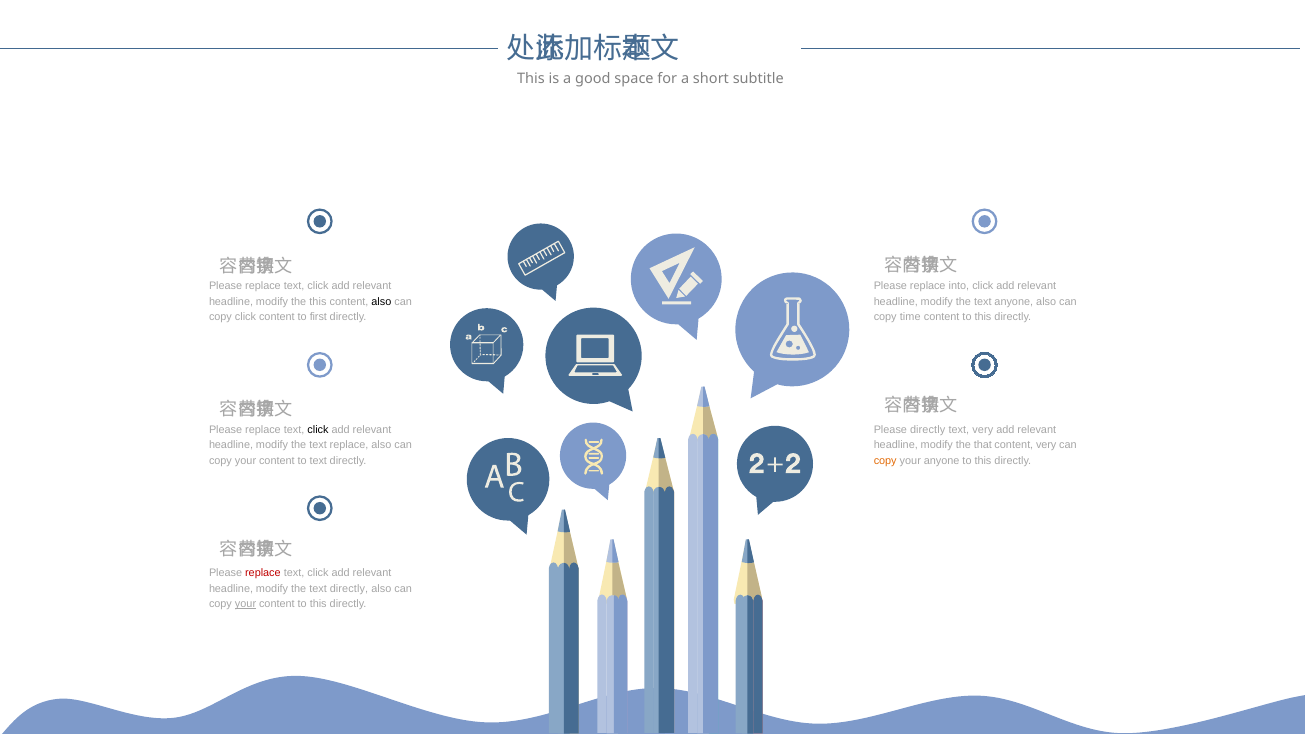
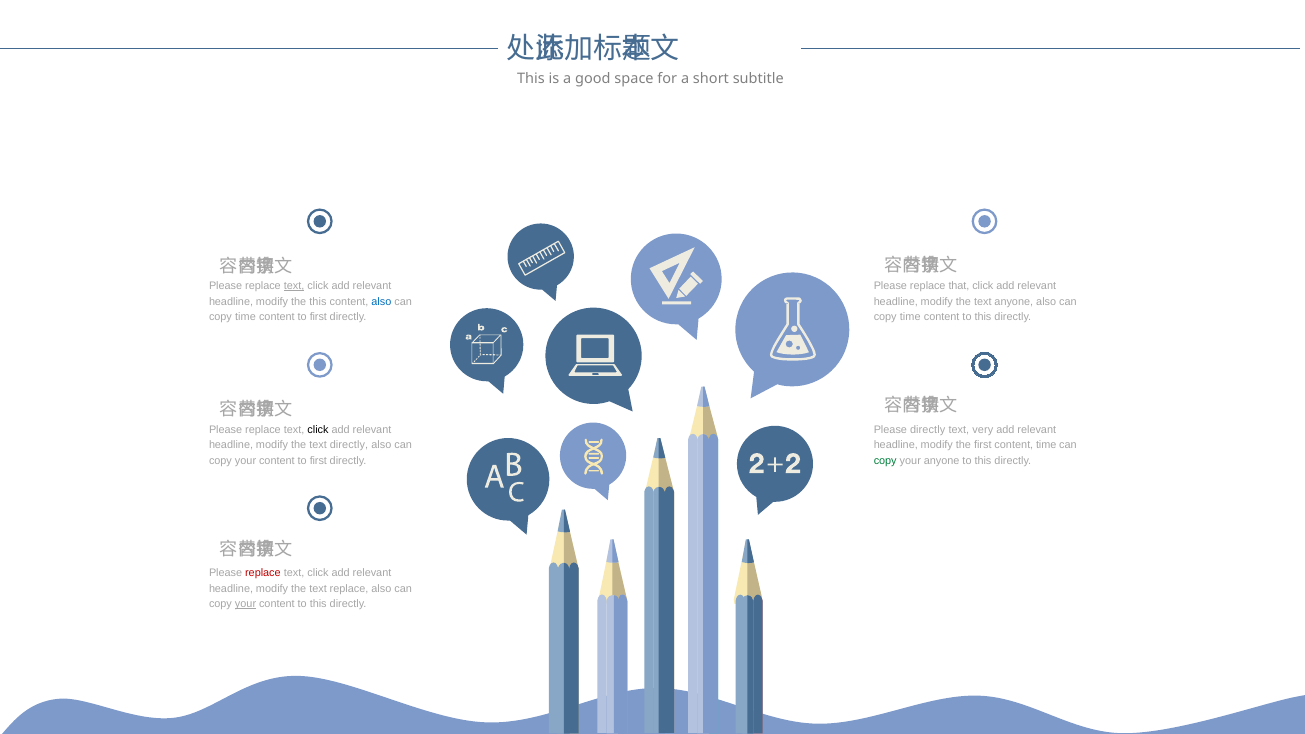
text at (294, 286) underline: none -> present
into: into -> that
also at (381, 302) colour: black -> blue
click at (246, 317): click -> time
text replace: replace -> directly
the that: that -> first
content very: very -> time
your content to text: text -> first
copy at (885, 461) colour: orange -> green
the text directly: directly -> replace
